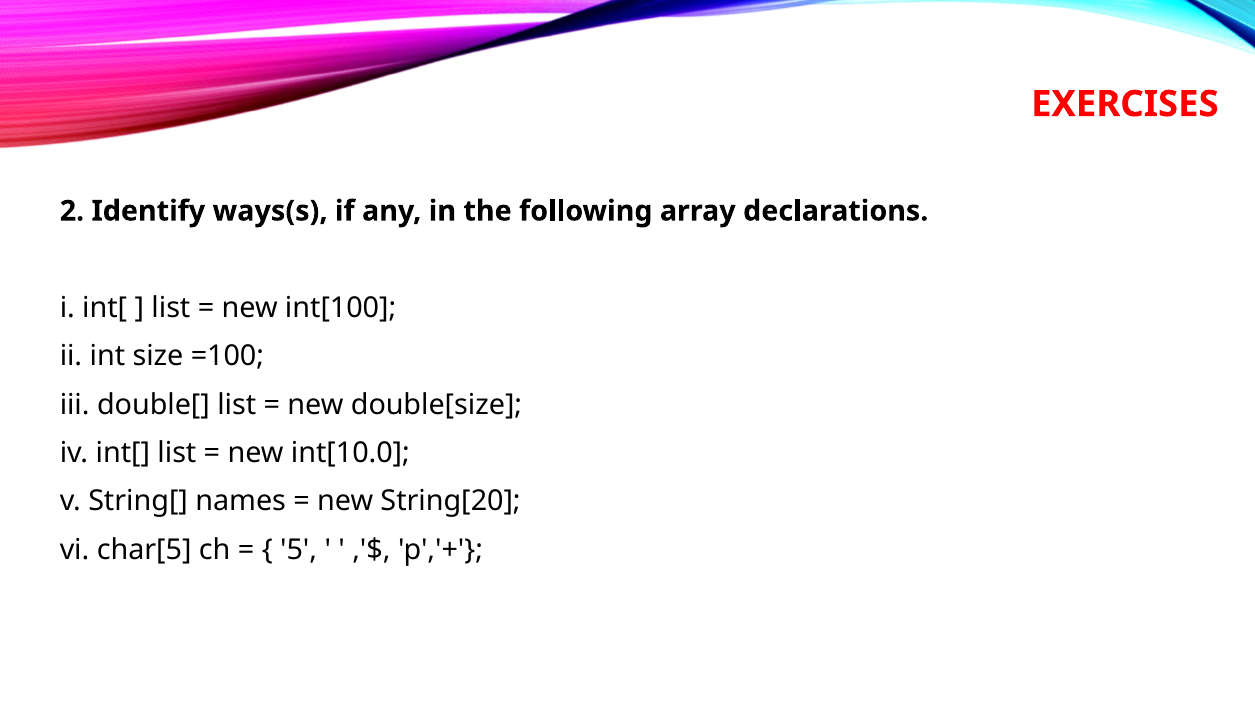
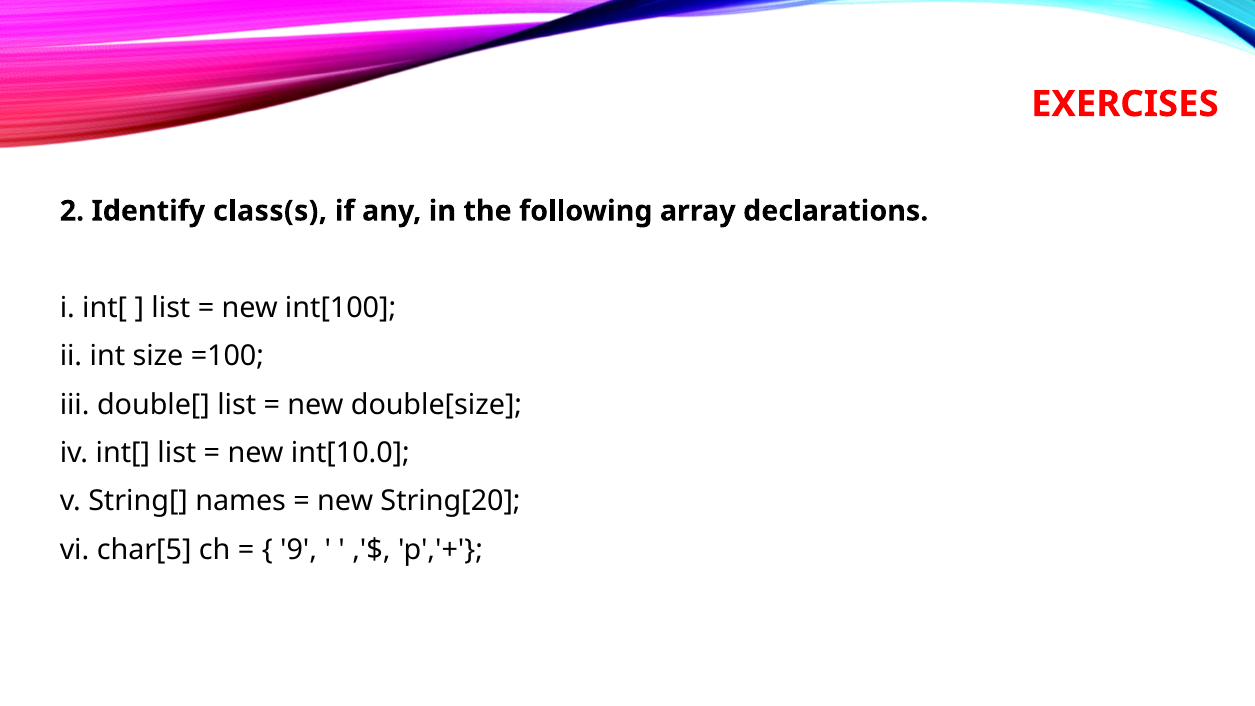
ways(s: ways(s -> class(s
5: 5 -> 9
